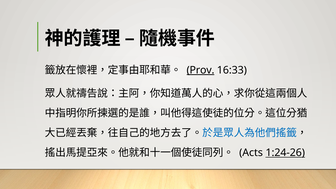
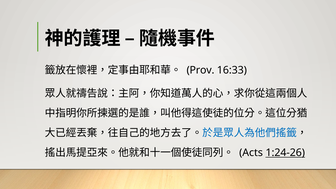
Prov underline: present -> none
